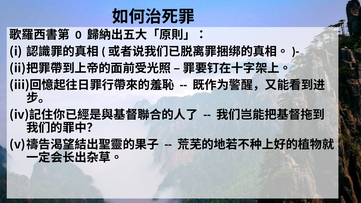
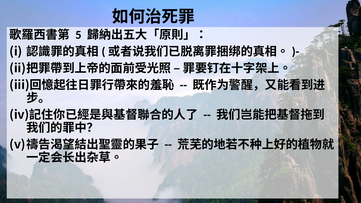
0: 0 -> 5
